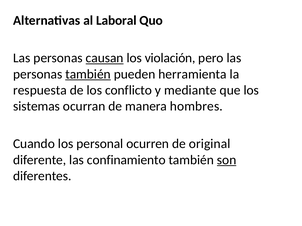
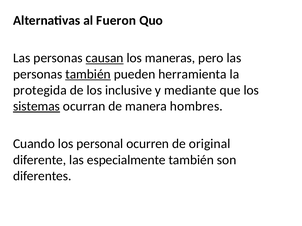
Laboral: Laboral -> Fueron
violación: violación -> maneras
respuesta: respuesta -> protegida
conflicto: conflicto -> inclusive
sistemas underline: none -> present
confinamiento: confinamiento -> especialmente
son underline: present -> none
